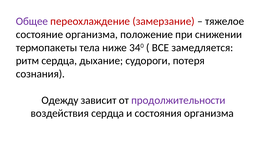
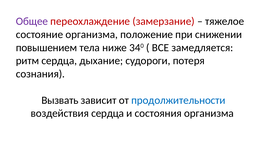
термопакеты: термопакеты -> повышением
Одежду: Одежду -> Вызвать
продолжительности colour: purple -> blue
